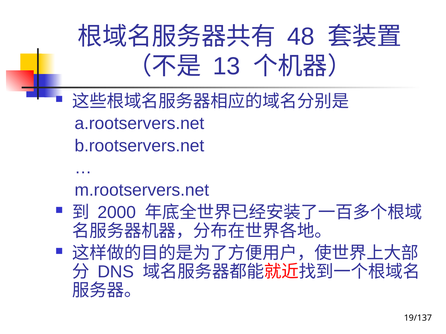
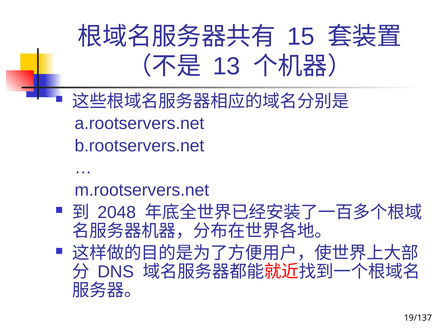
48: 48 -> 15
2000: 2000 -> 2048
